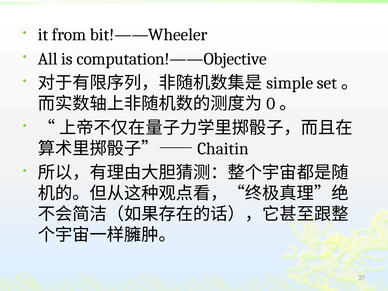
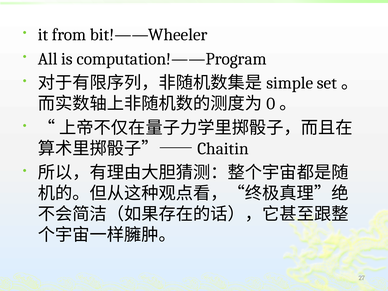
computation!——Objective: computation!——Objective -> computation!——Program
